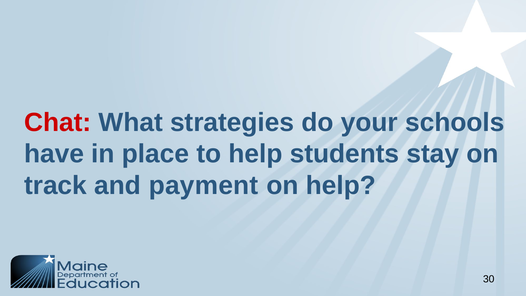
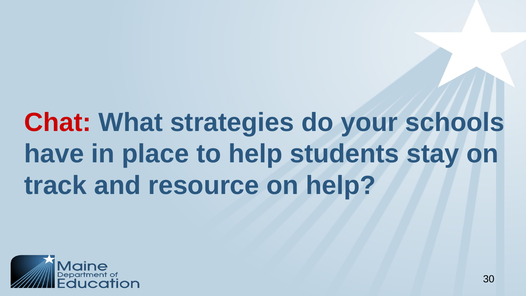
payment: payment -> resource
